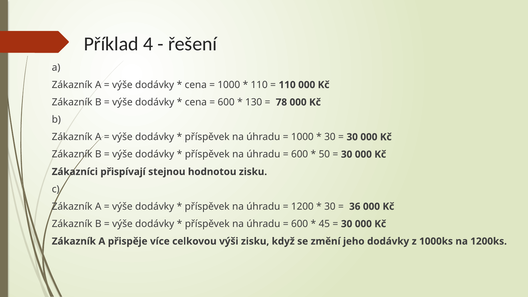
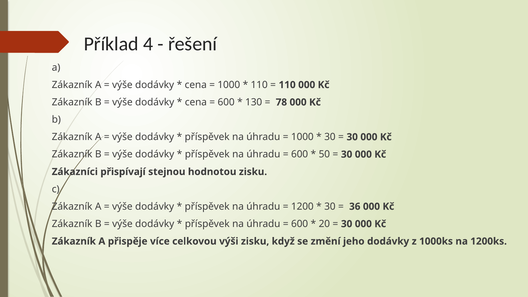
45: 45 -> 20
